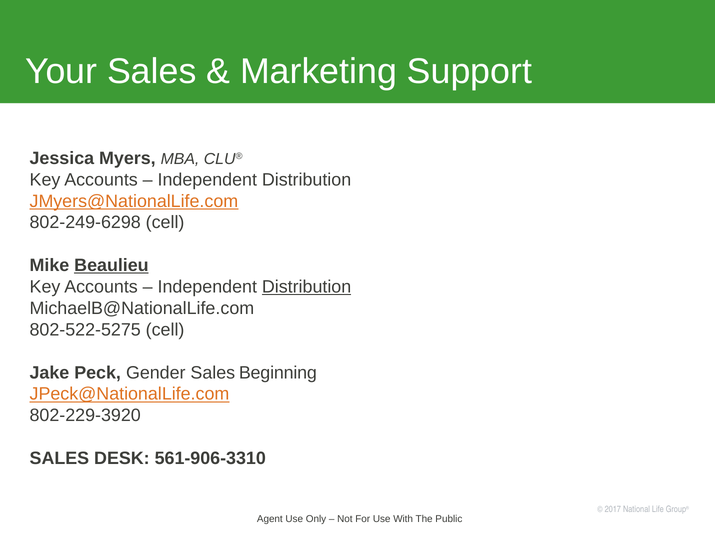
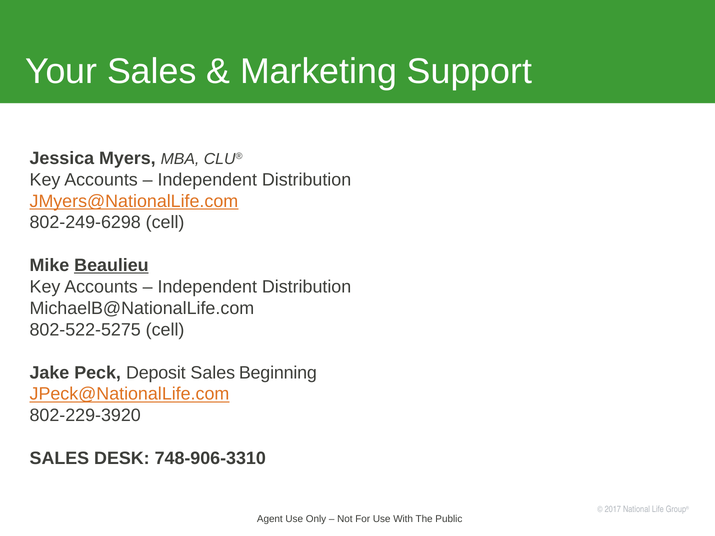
Distribution at (307, 287) underline: present -> none
Gender: Gender -> Deposit
561-906-3310: 561-906-3310 -> 748-906-3310
